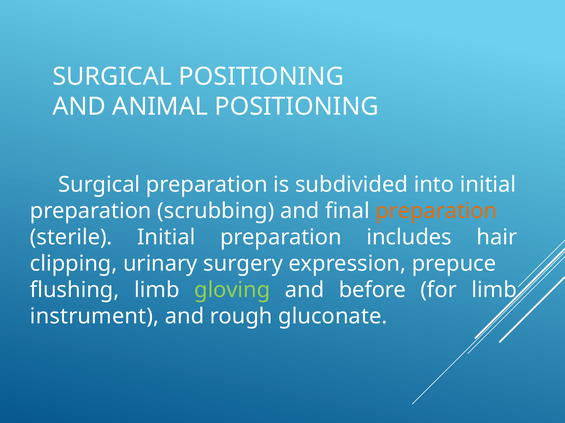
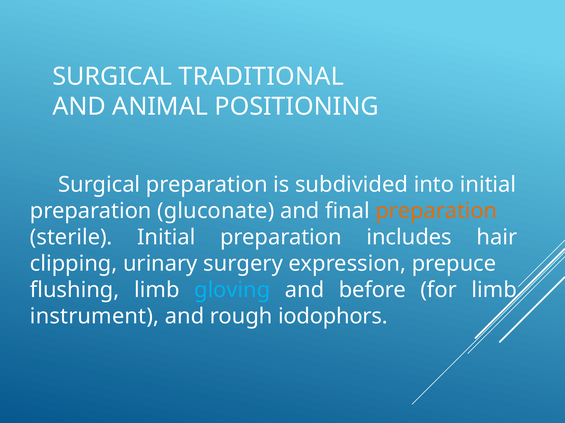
SURGICAL POSITIONING: POSITIONING -> TRADITIONAL
scrubbing: scrubbing -> gluconate
gloving colour: light green -> light blue
gluconate: gluconate -> iodophors
